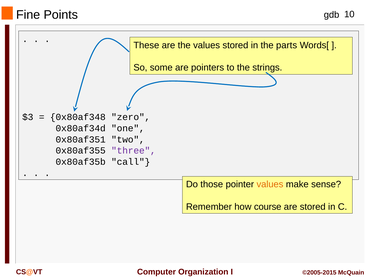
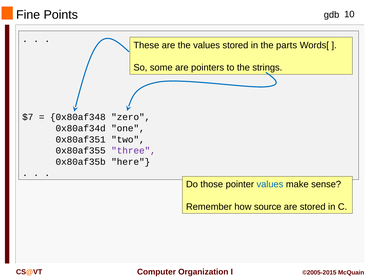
$3: $3 -> $7
call: call -> here
values at (270, 184) colour: orange -> blue
course: course -> source
